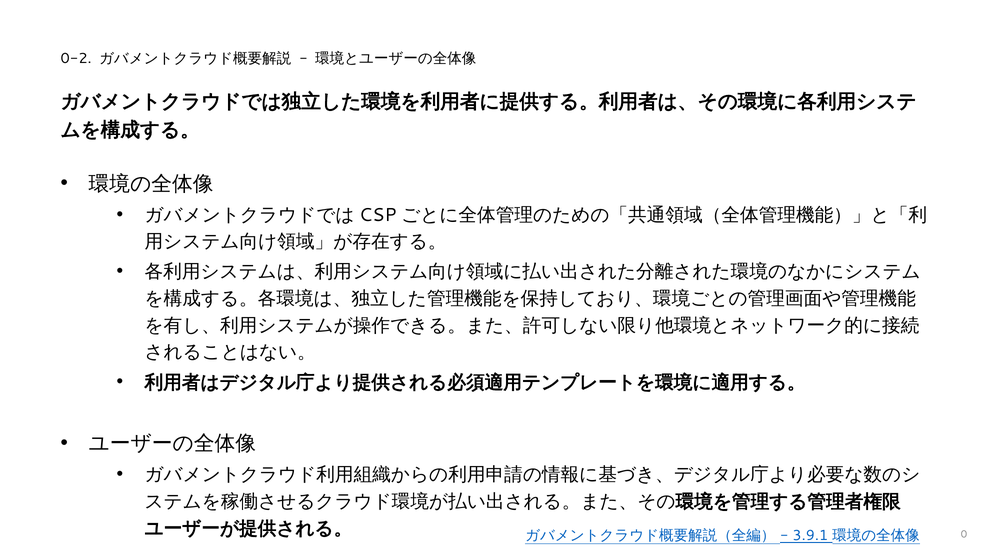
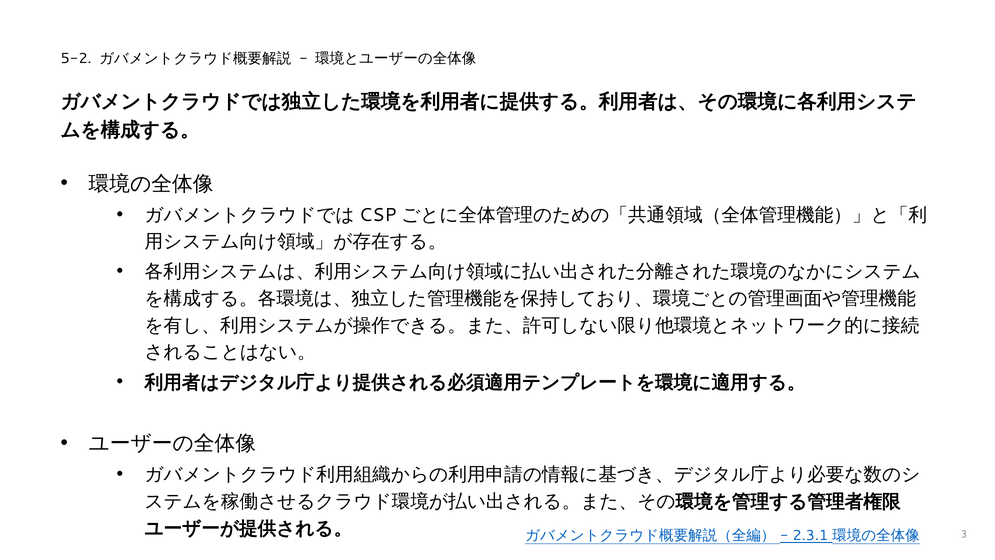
0-2: 0-2 -> 5-2
0: 0 -> 3
3.9.1: 3.9.1 -> 2.3.1
